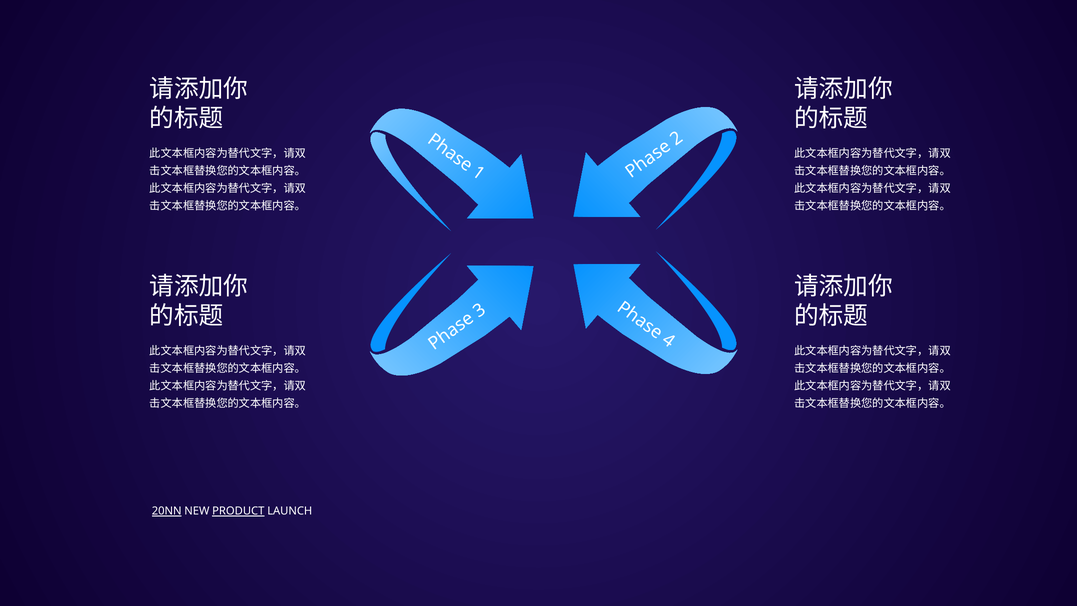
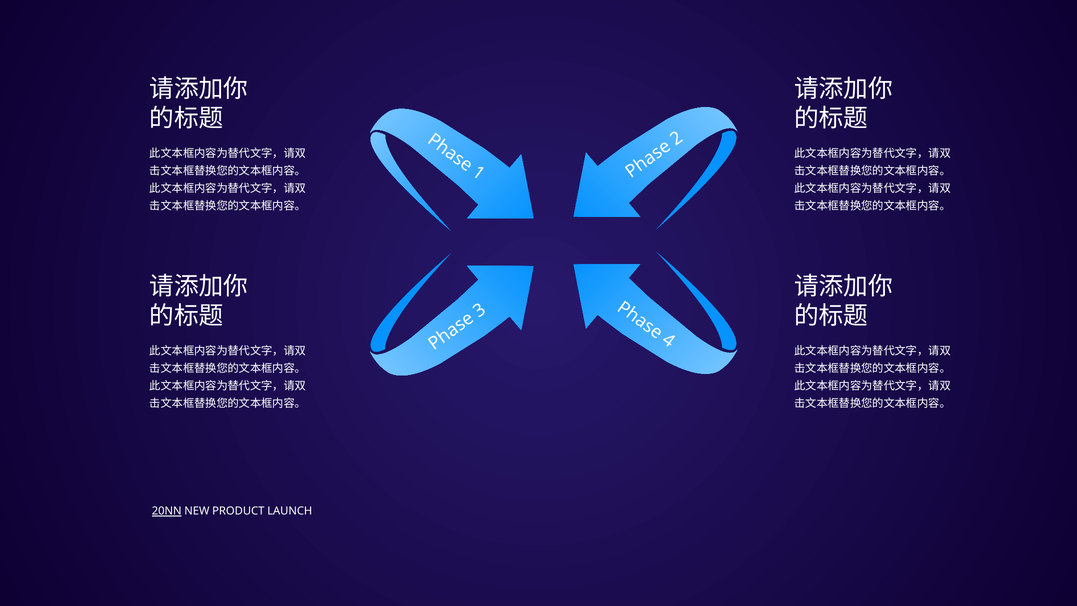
PRODUCT underline: present -> none
